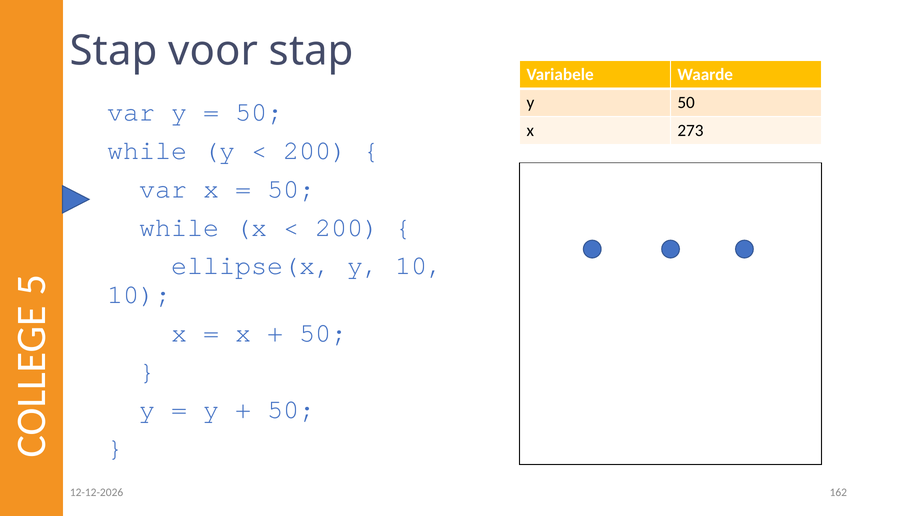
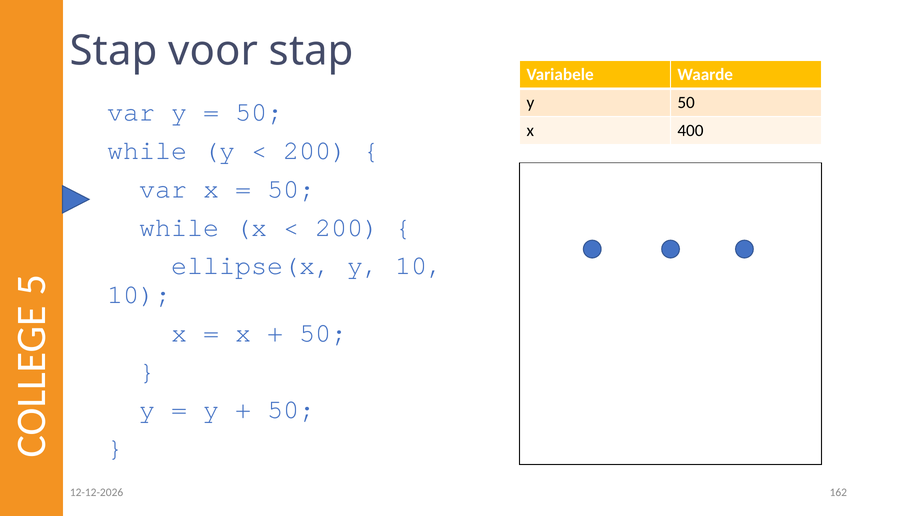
273: 273 -> 400
